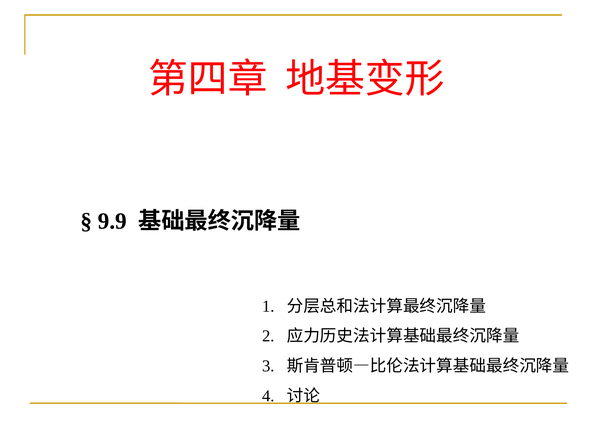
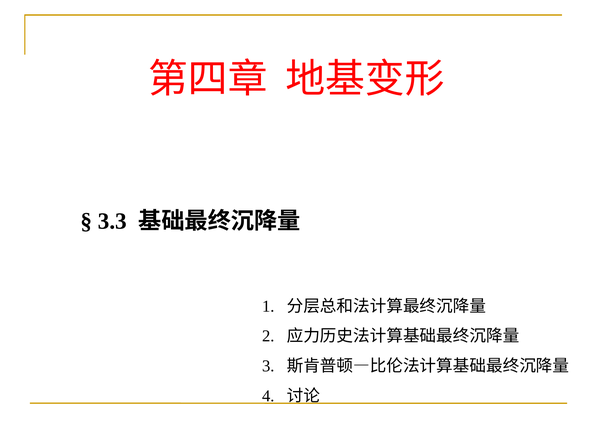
9.9: 9.9 -> 3.3
